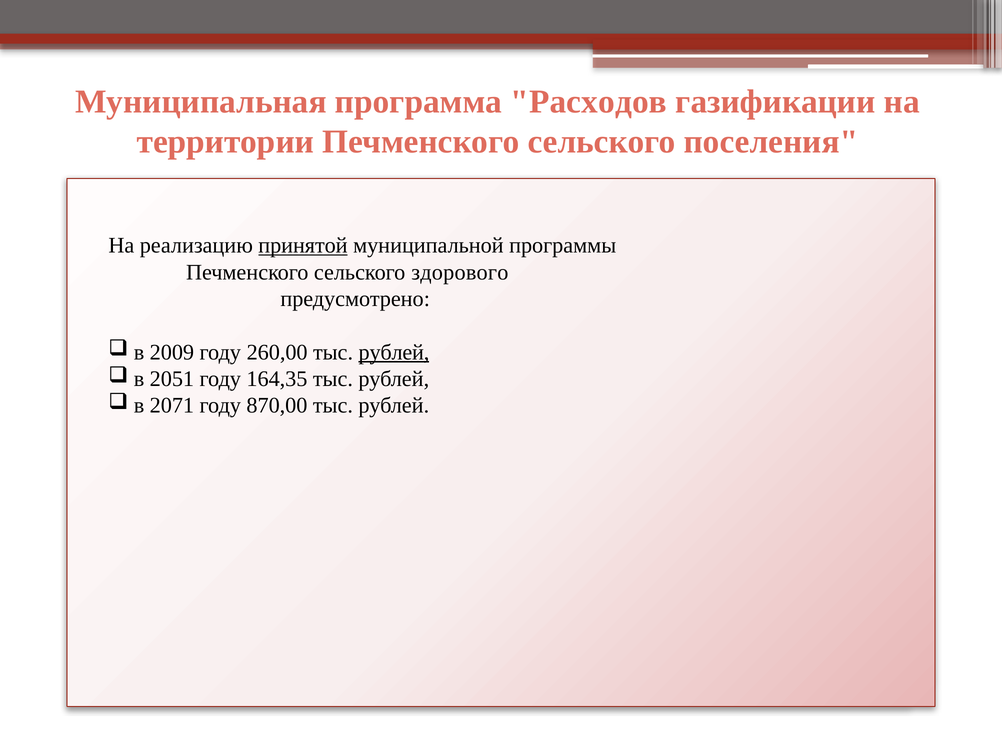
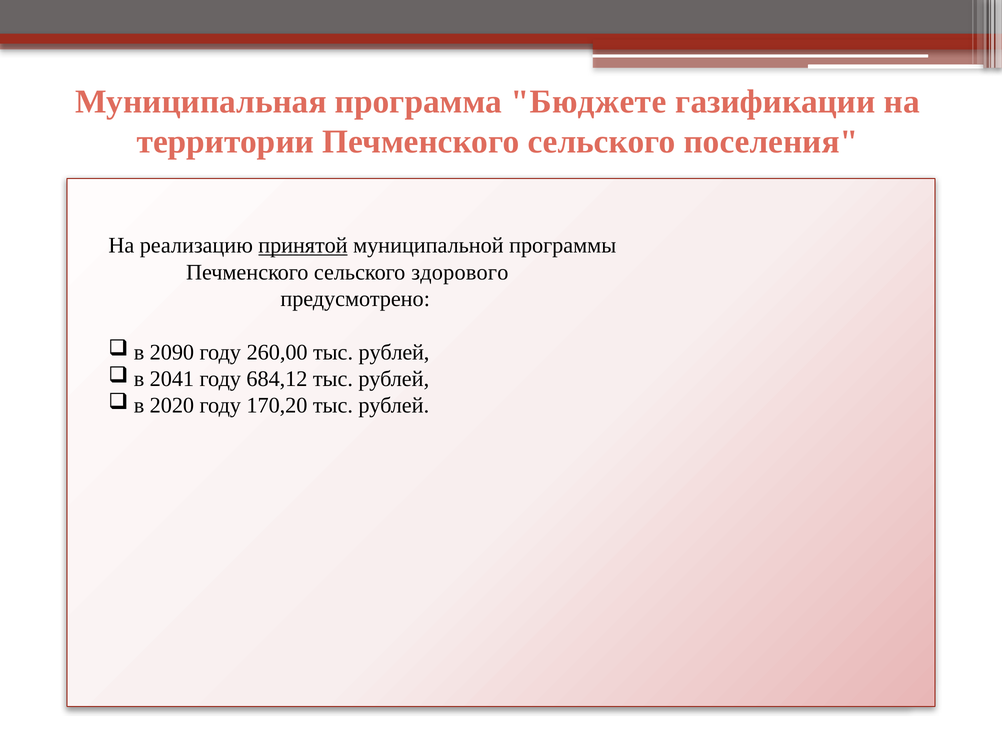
Расходов: Расходов -> Бюджете
2009: 2009 -> 2090
рублей at (394, 353) underline: present -> none
2051: 2051 -> 2041
164,35: 164,35 -> 684,12
2071: 2071 -> 2020
870,00: 870,00 -> 170,20
